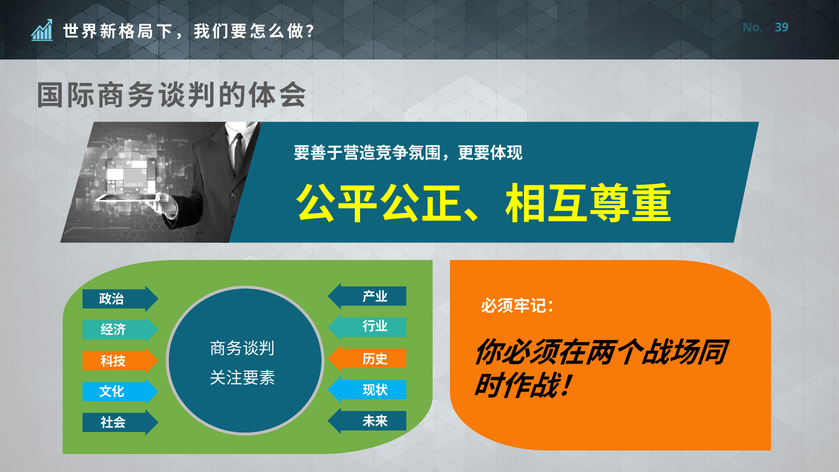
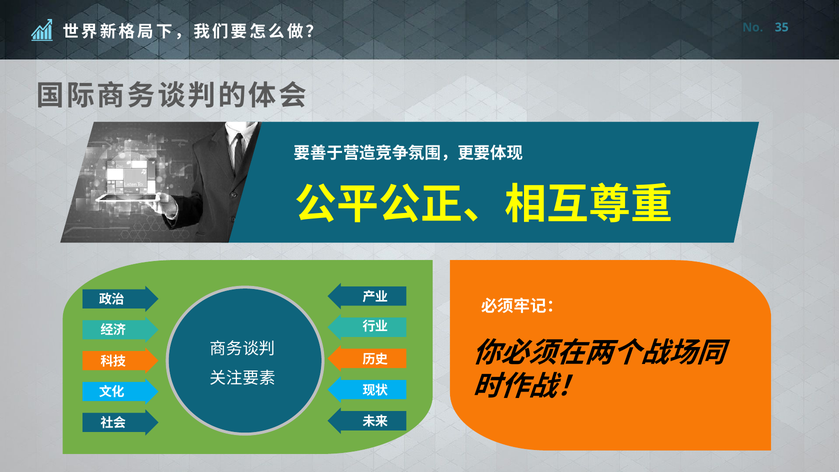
39: 39 -> 35
